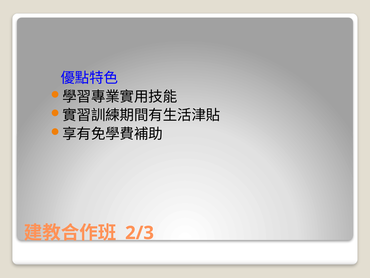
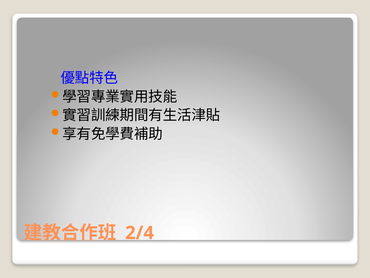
2/3: 2/3 -> 2/4
